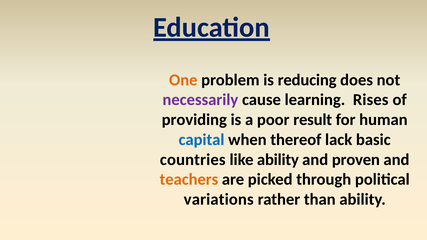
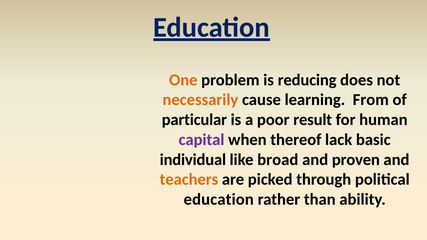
necessarily colour: purple -> orange
Rises: Rises -> From
providing: providing -> particular
capital colour: blue -> purple
countries: countries -> individual
like ability: ability -> broad
variations at (219, 200): variations -> education
